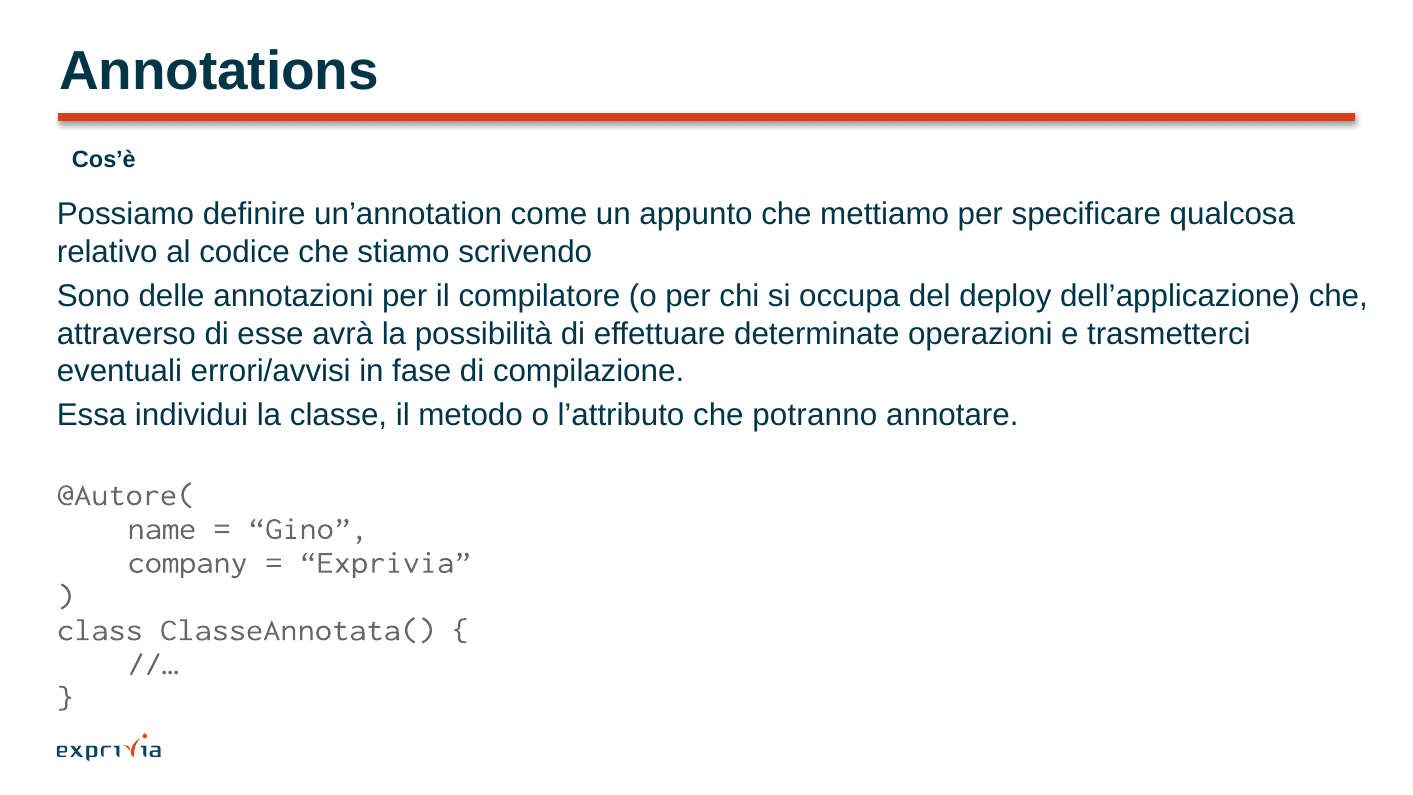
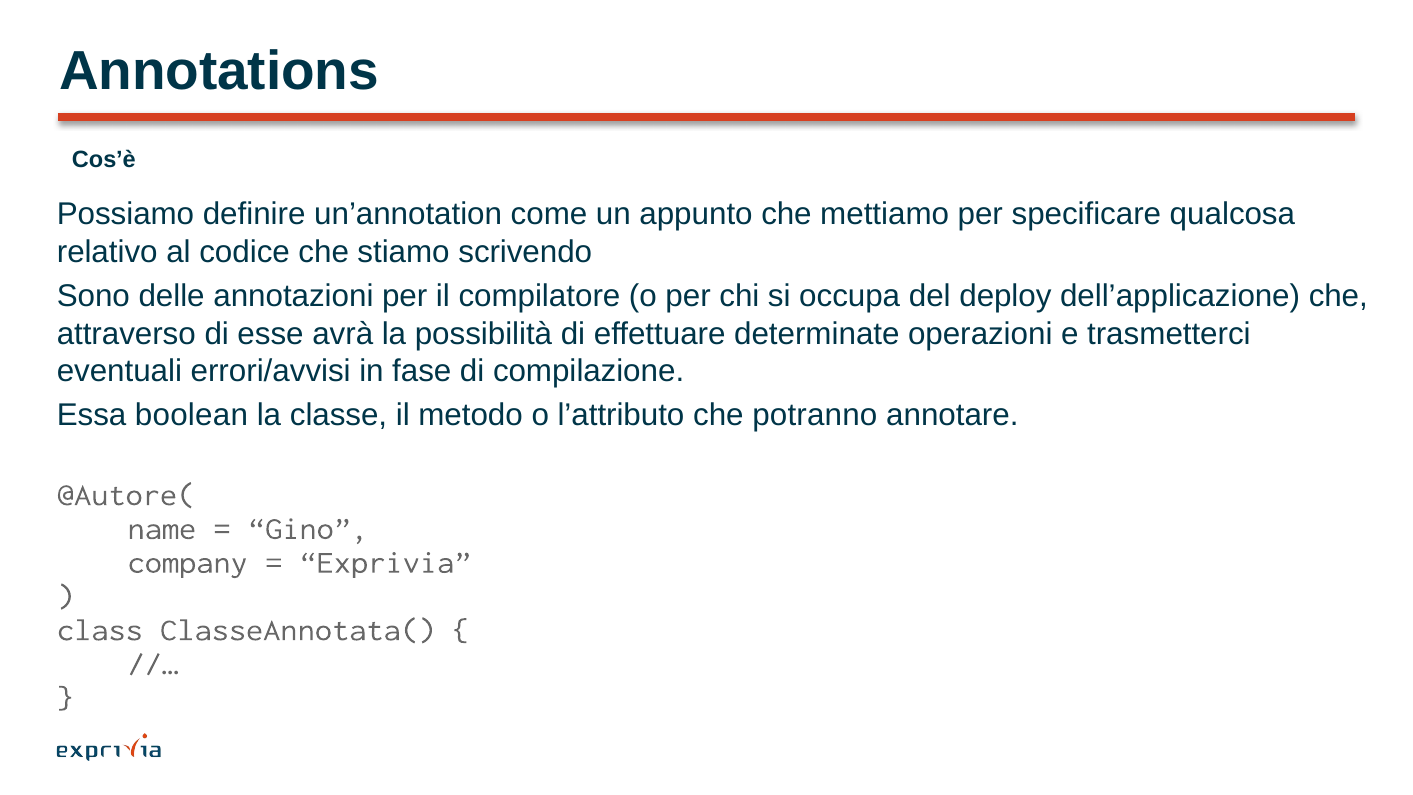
individui: individui -> boolean
